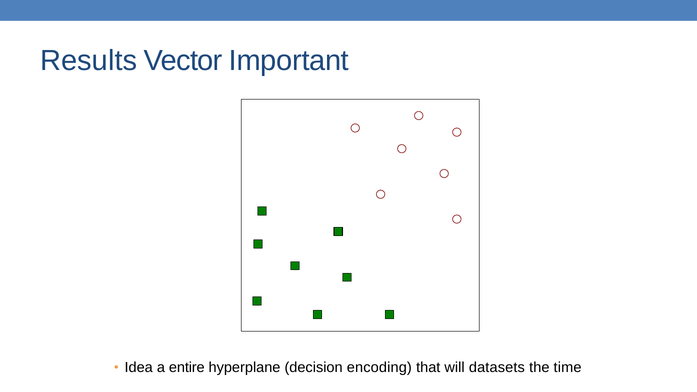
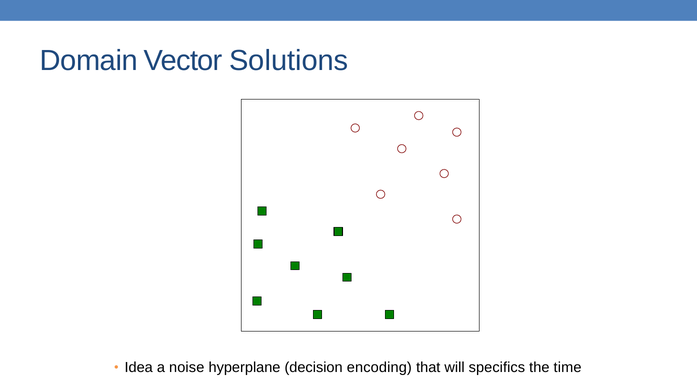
Results: Results -> Domain
Important: Important -> Solutions
entire: entire -> noise
datasets: datasets -> specifics
